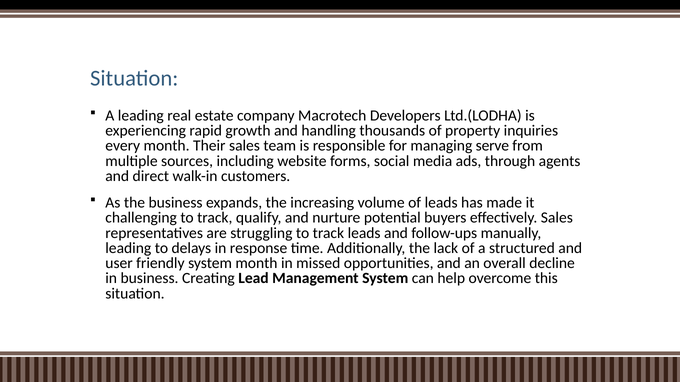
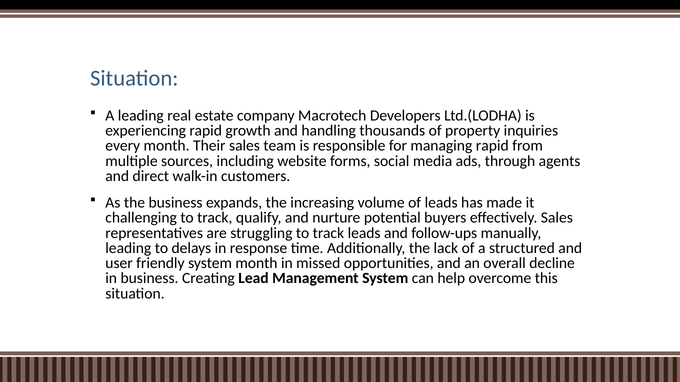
managing serve: serve -> rapid
